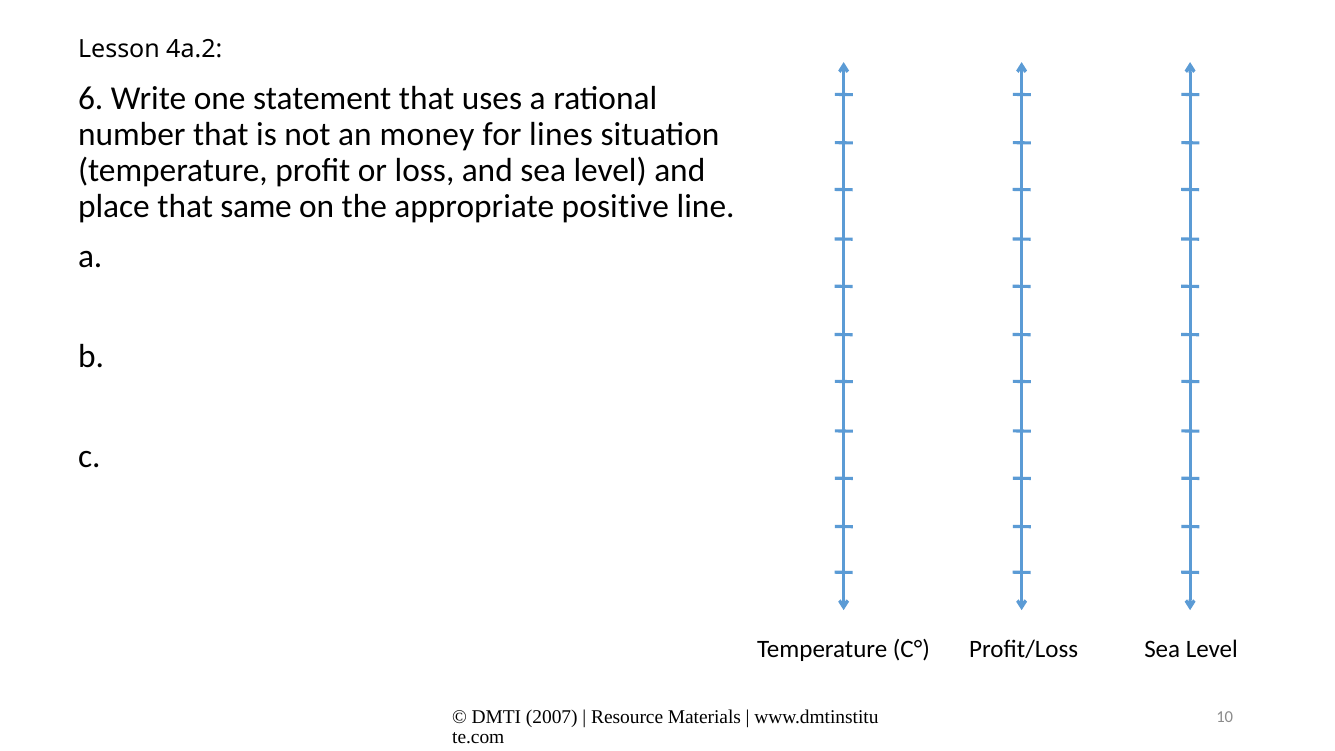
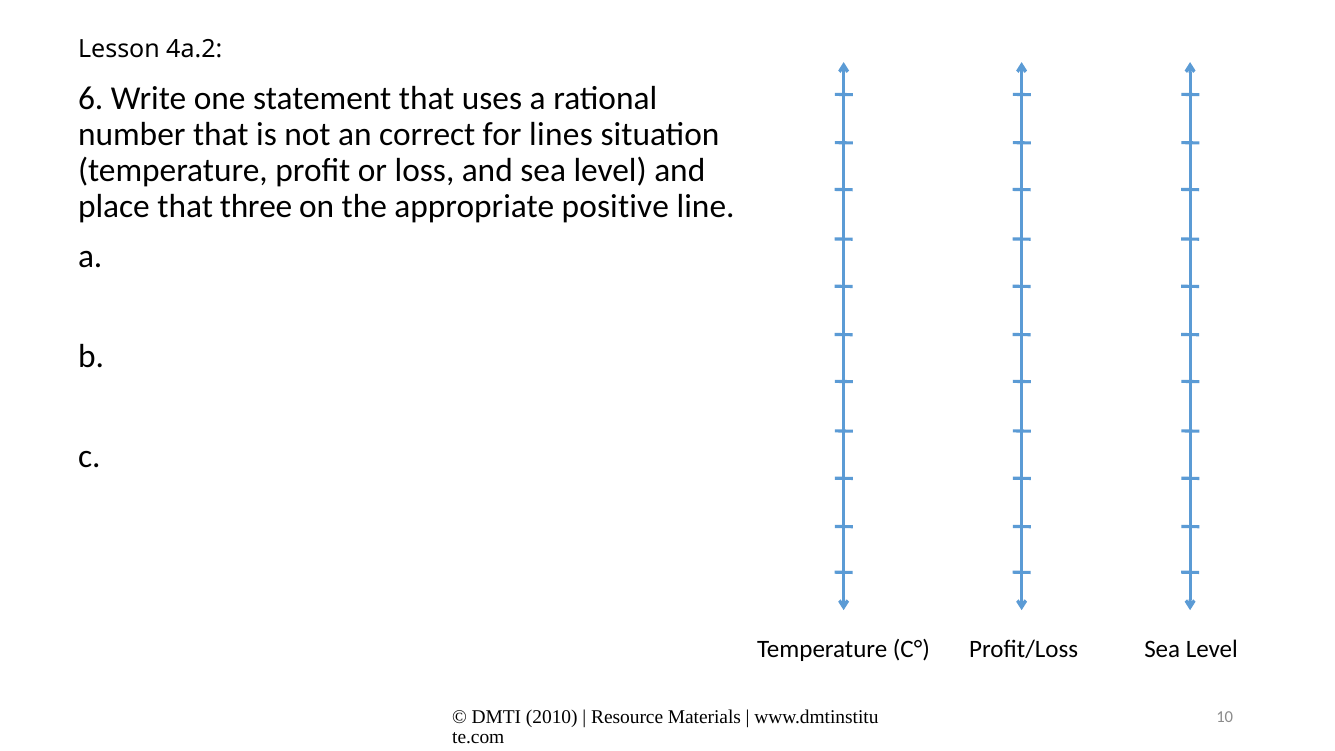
money: money -> correct
same: same -> three
2007: 2007 -> 2010
